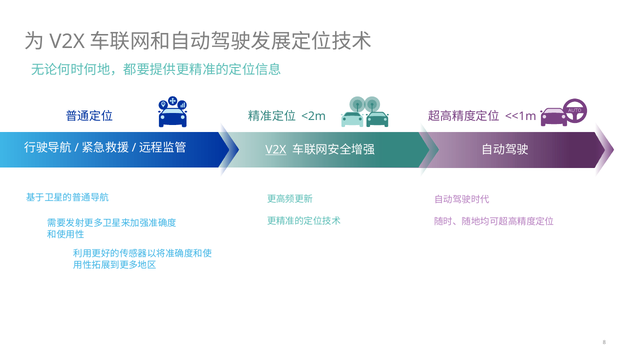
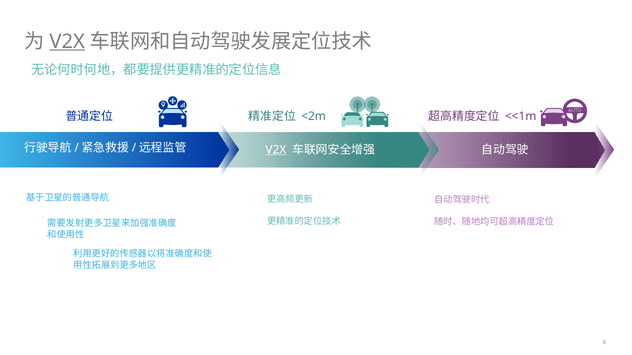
V2X at (67, 41) underline: none -> present
